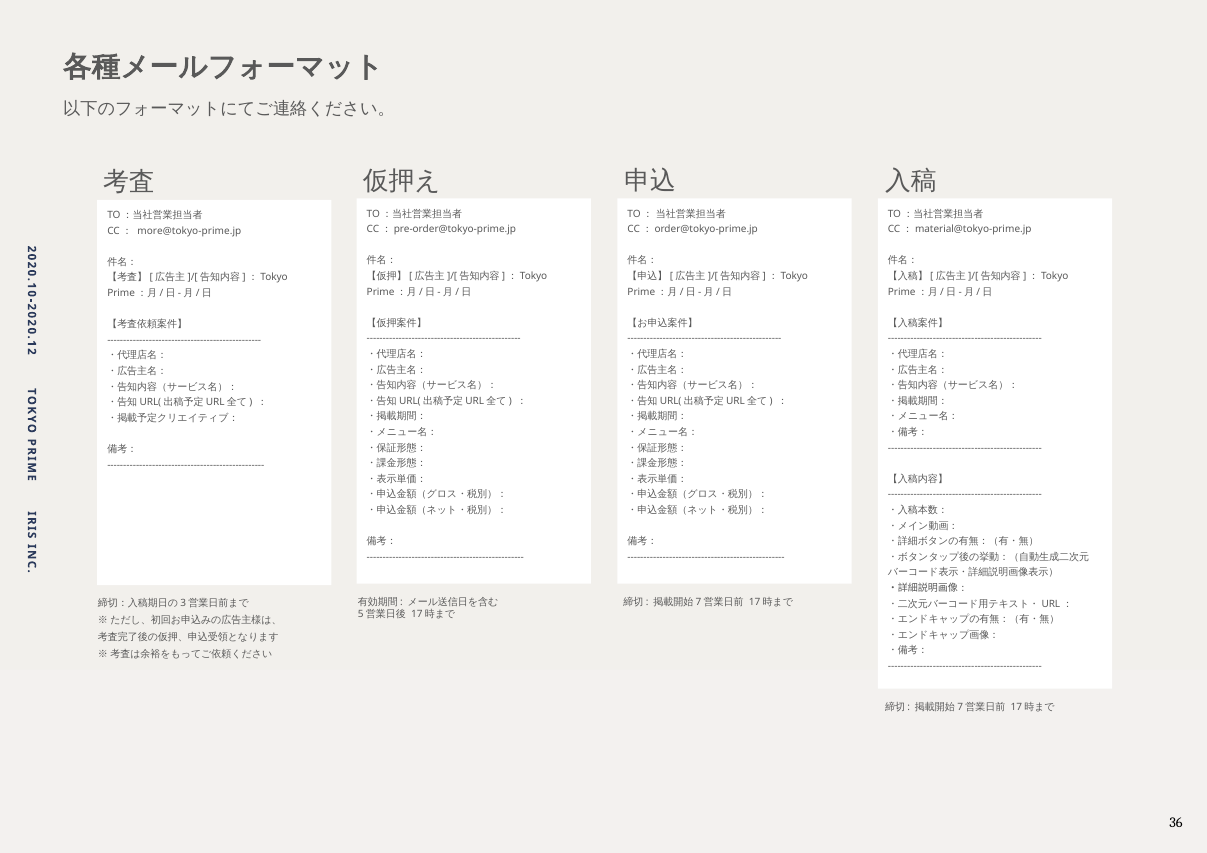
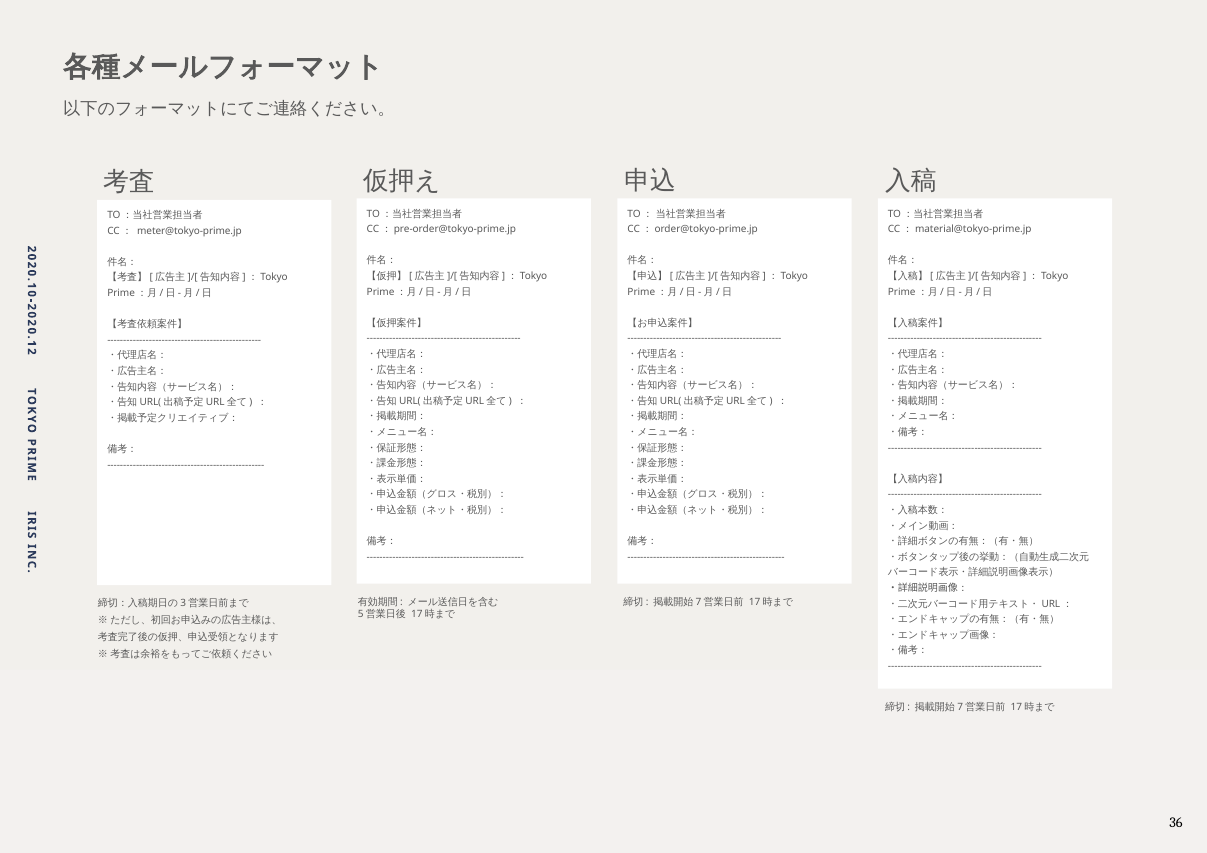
more@tokyo-prime.jp: more@tokyo-prime.jp -> meter@tokyo-prime.jp
